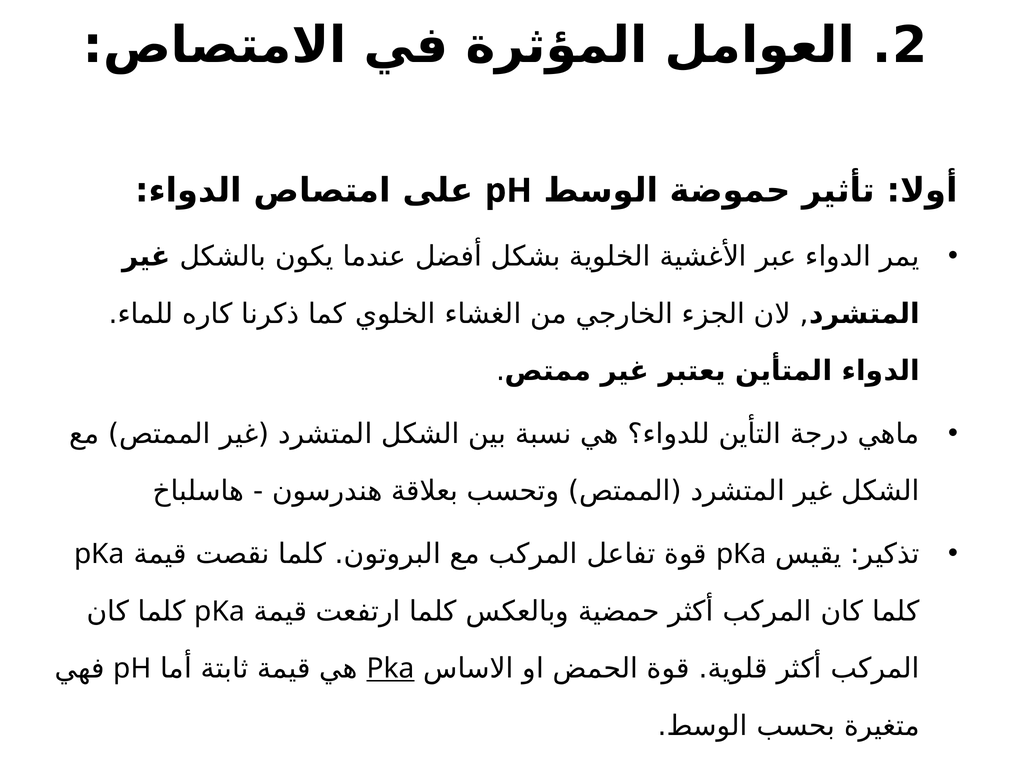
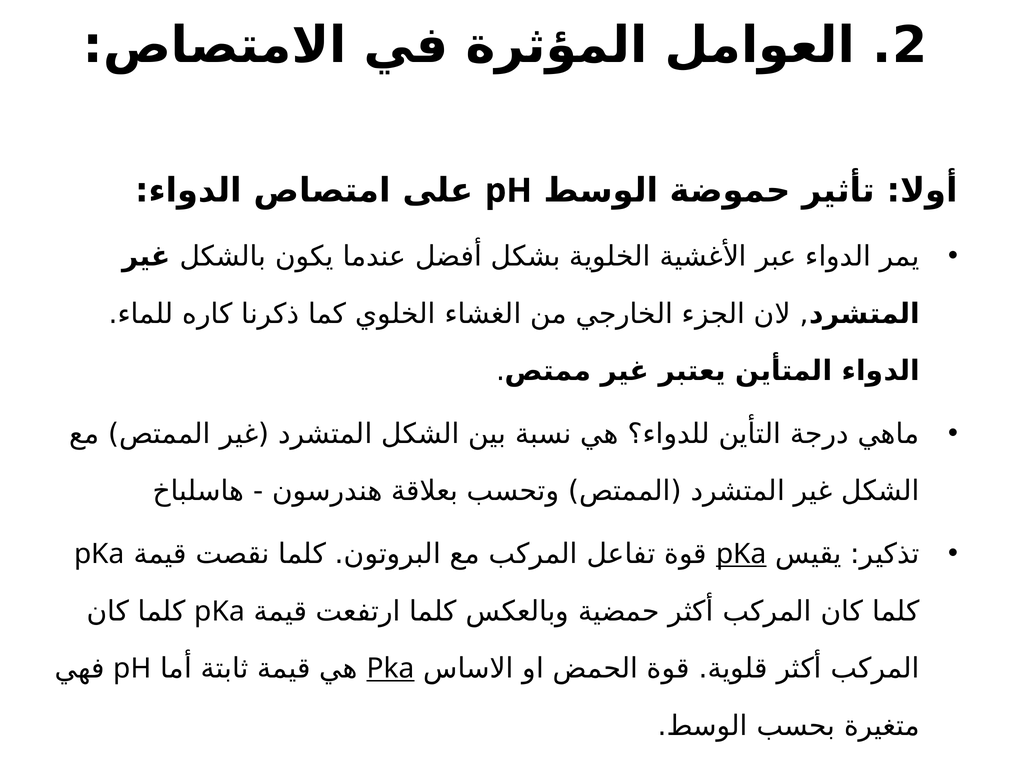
pKa at (741, 554) underline: none -> present
